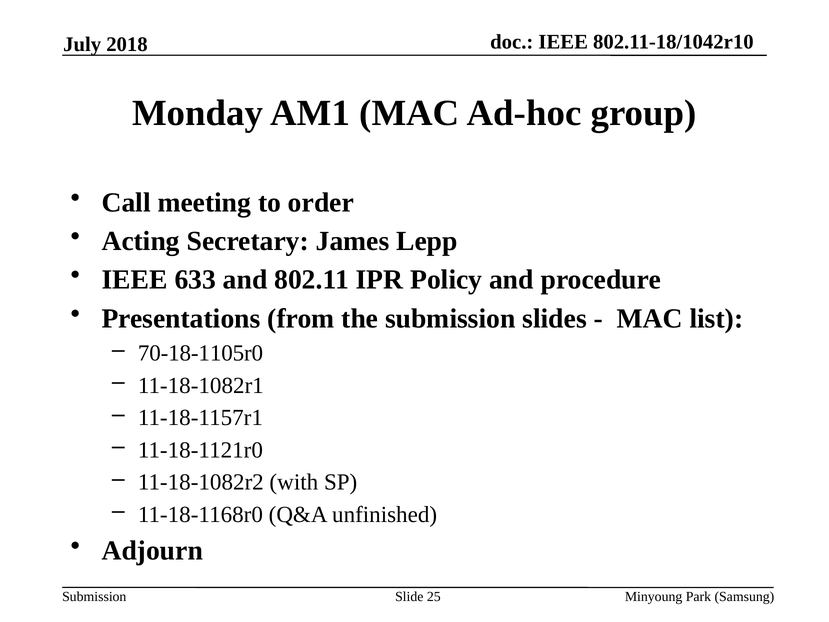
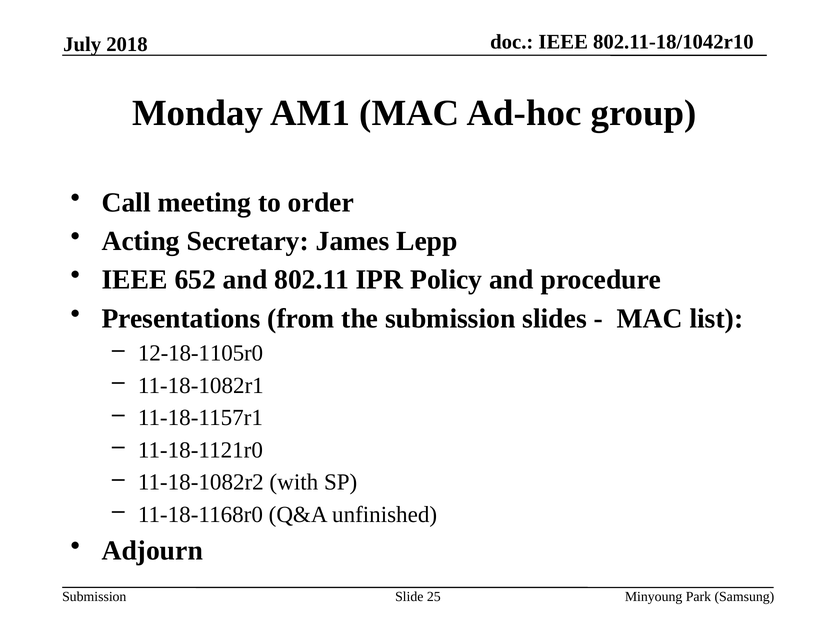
633: 633 -> 652
70-18-1105r0: 70-18-1105r0 -> 12-18-1105r0
